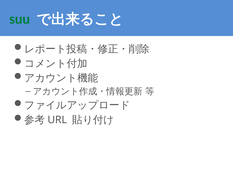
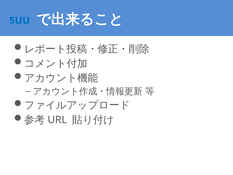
suu colour: green -> blue
